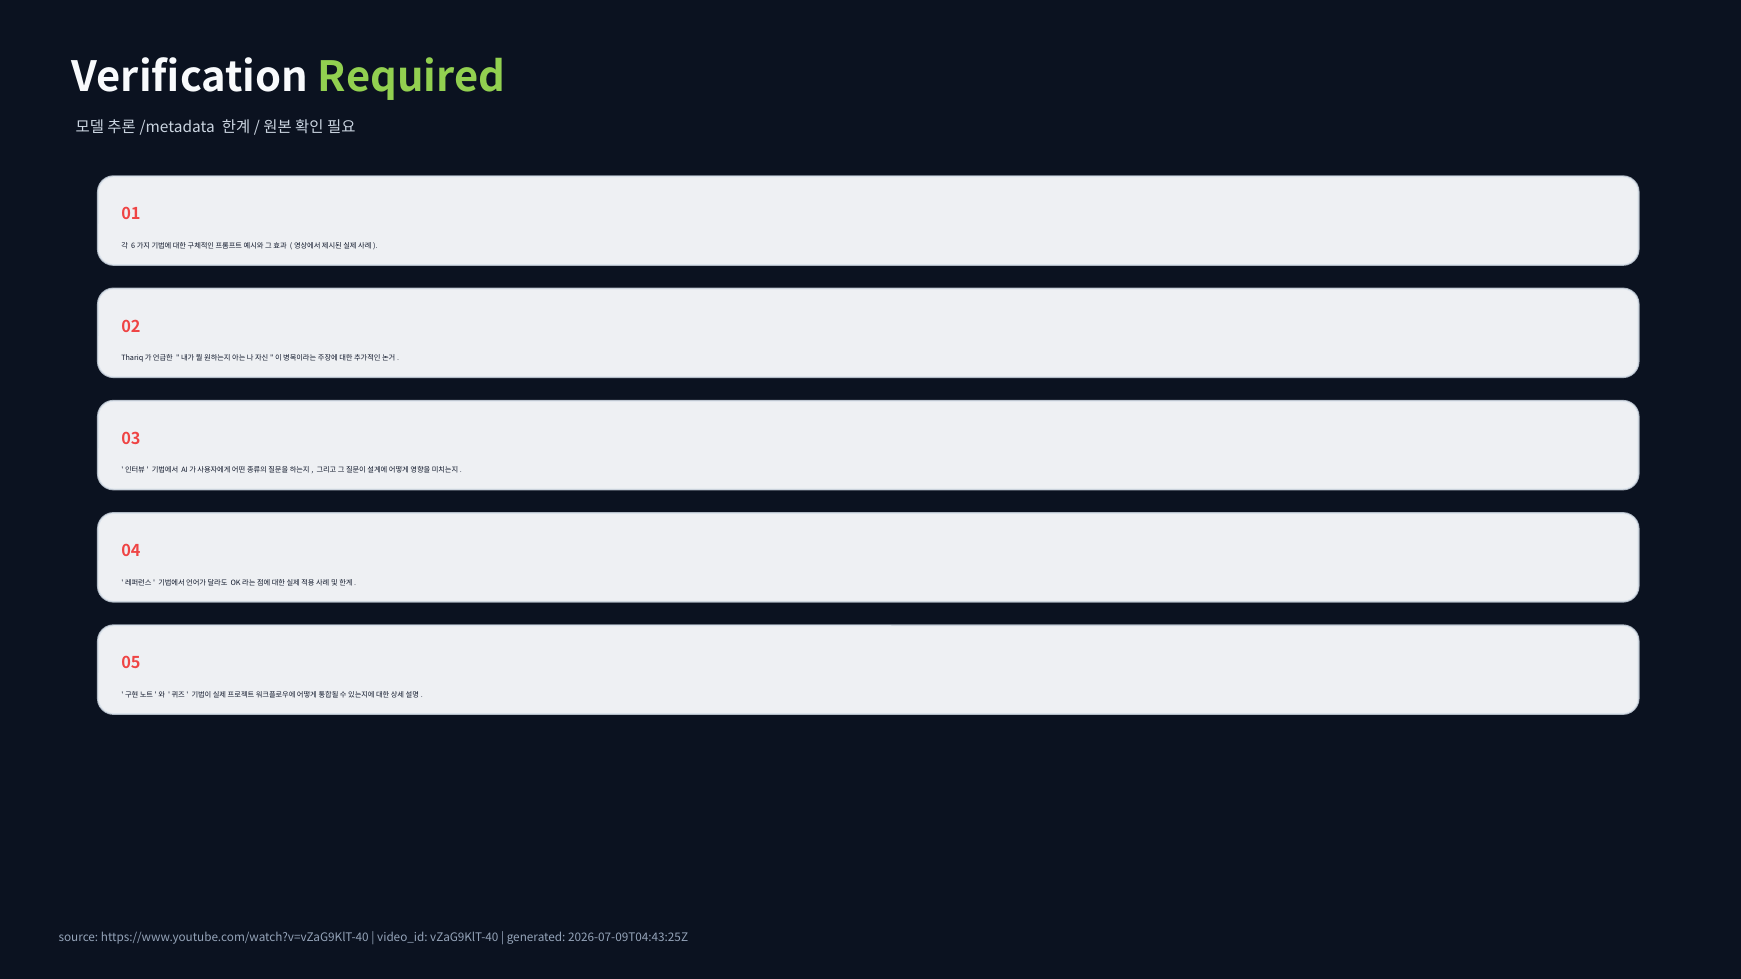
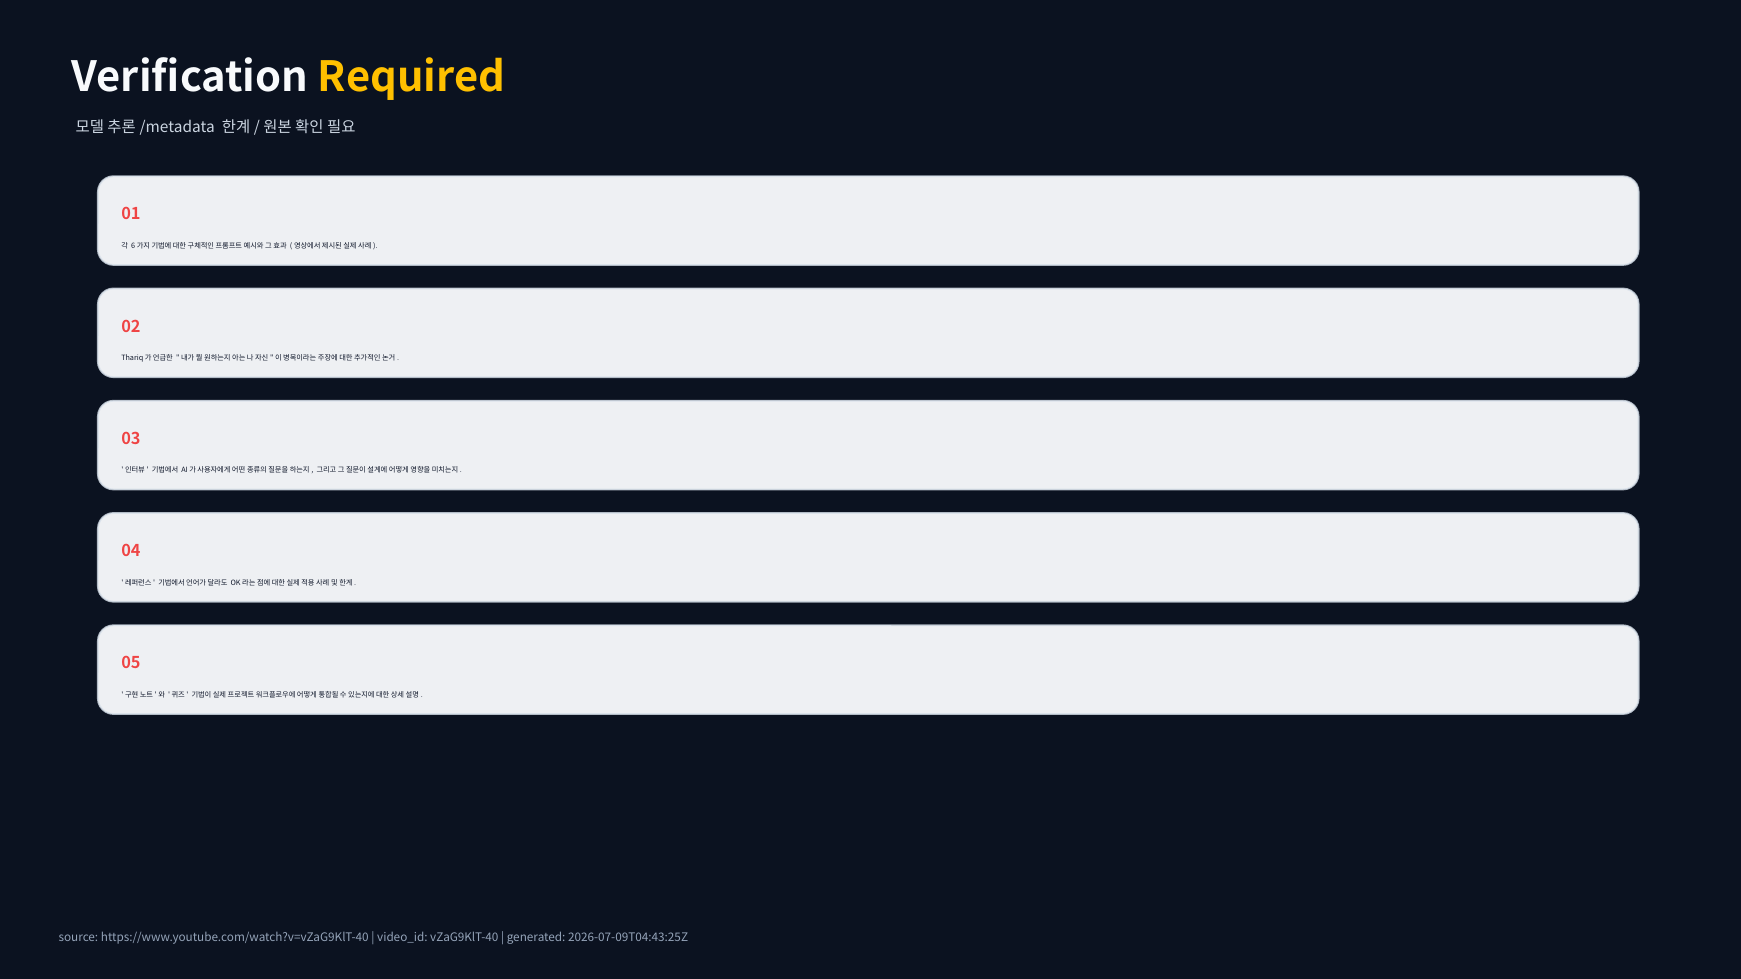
Required colour: light green -> yellow
